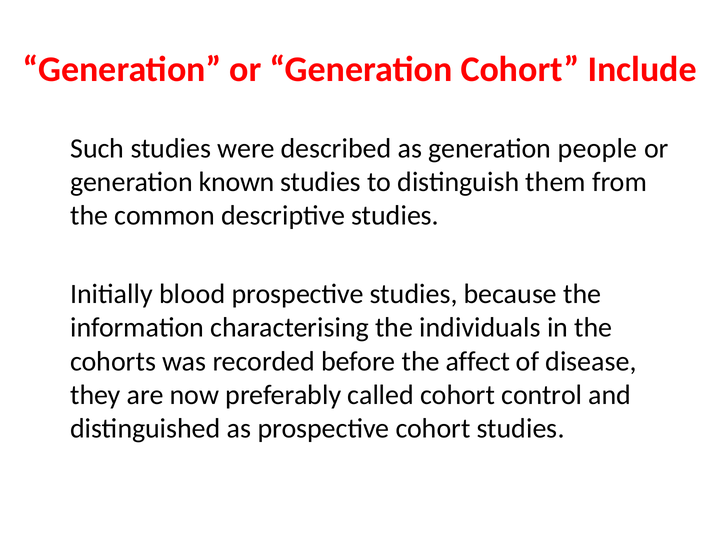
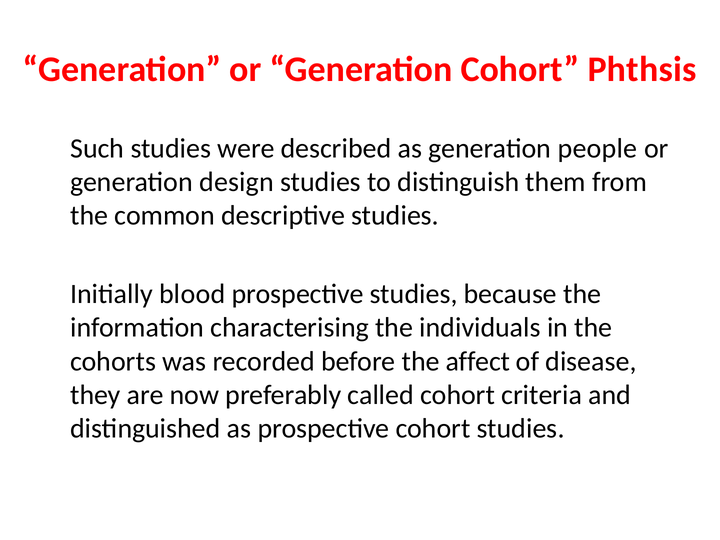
Include: Include -> Phthsis
known: known -> design
control: control -> criteria
